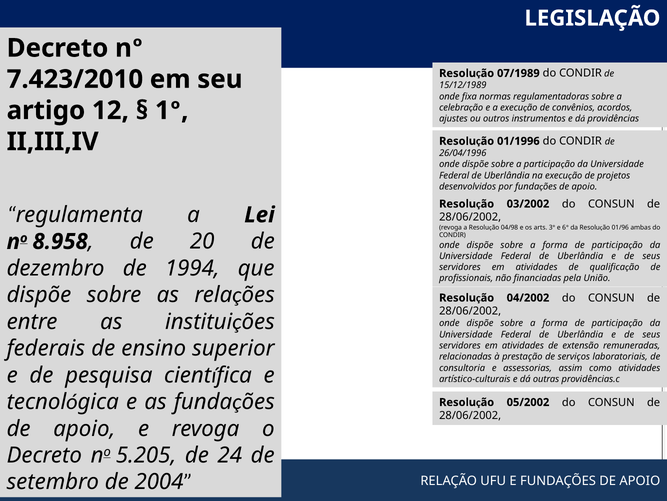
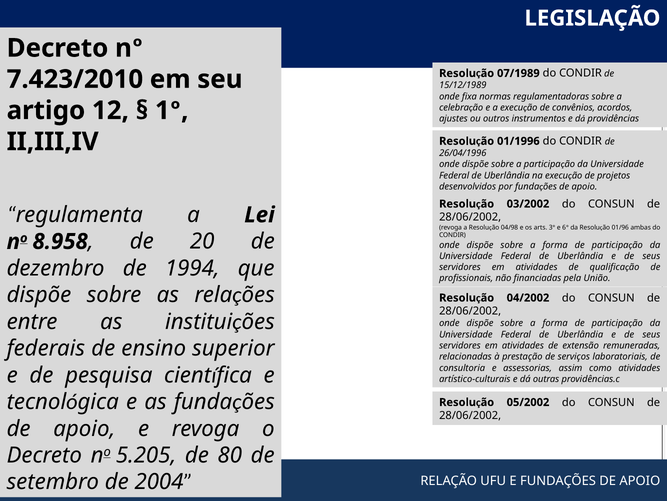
24: 24 -> 80
